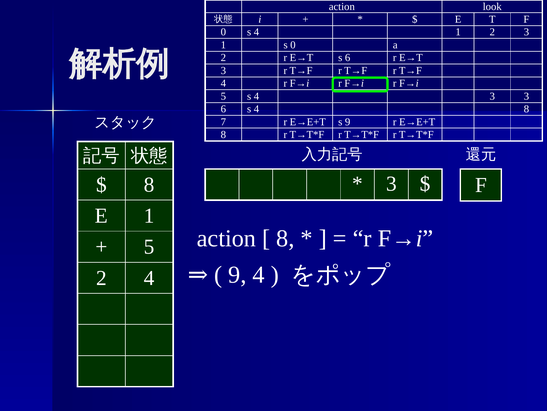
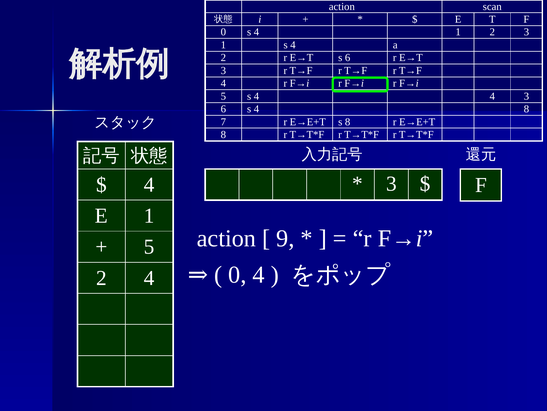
look: look -> scan
1 s 0: 0 -> 4
4 3: 3 -> 4
s 9: 9 -> 8
8 at (149, 184): 8 -> 4
8 at (285, 238): 8 -> 9
9 at (237, 274): 9 -> 0
